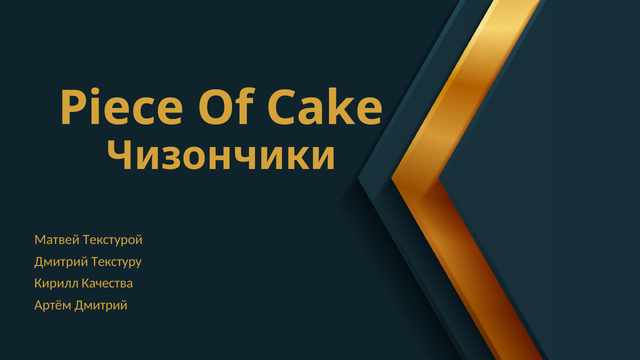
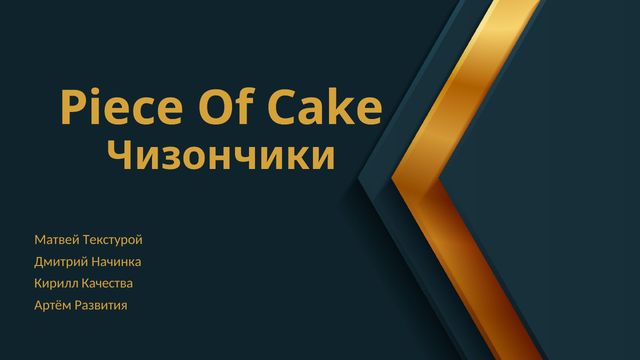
Текстуру: Текстуру -> Начинка
Артём Дмитрий: Дмитрий -> Развития
